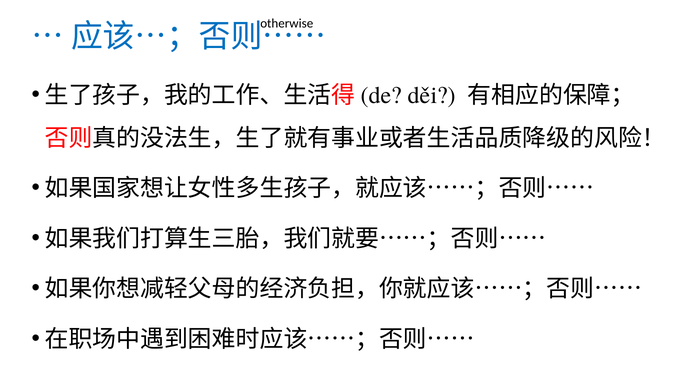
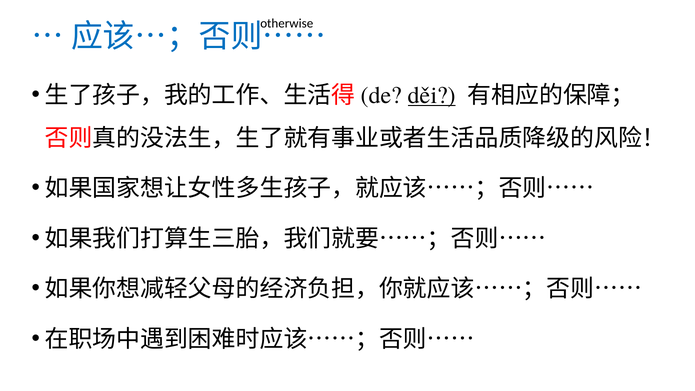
děi underline: none -> present
